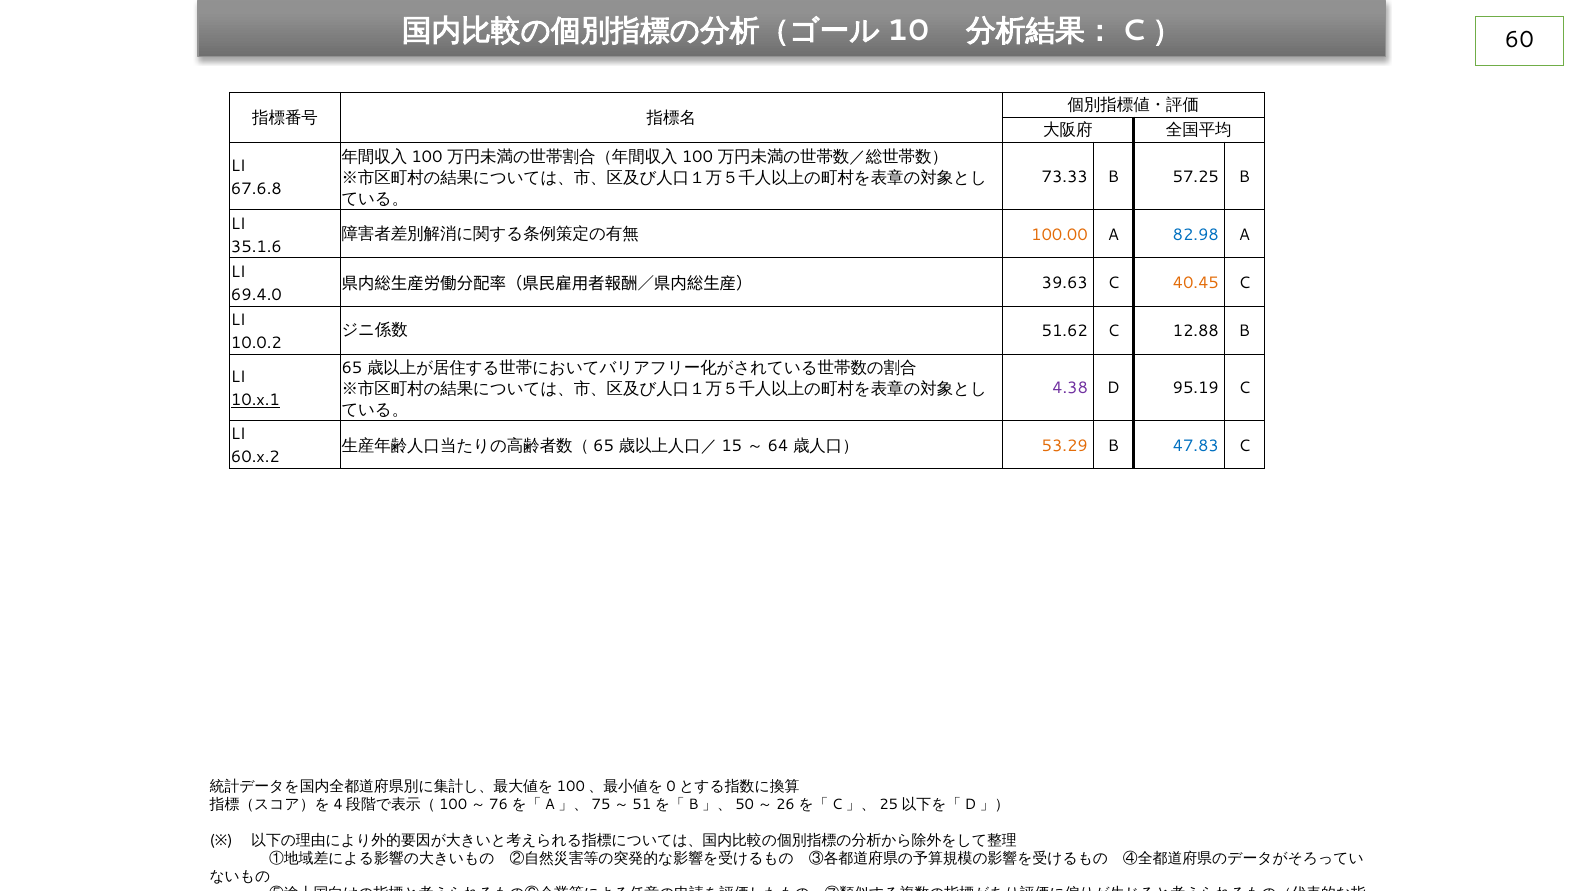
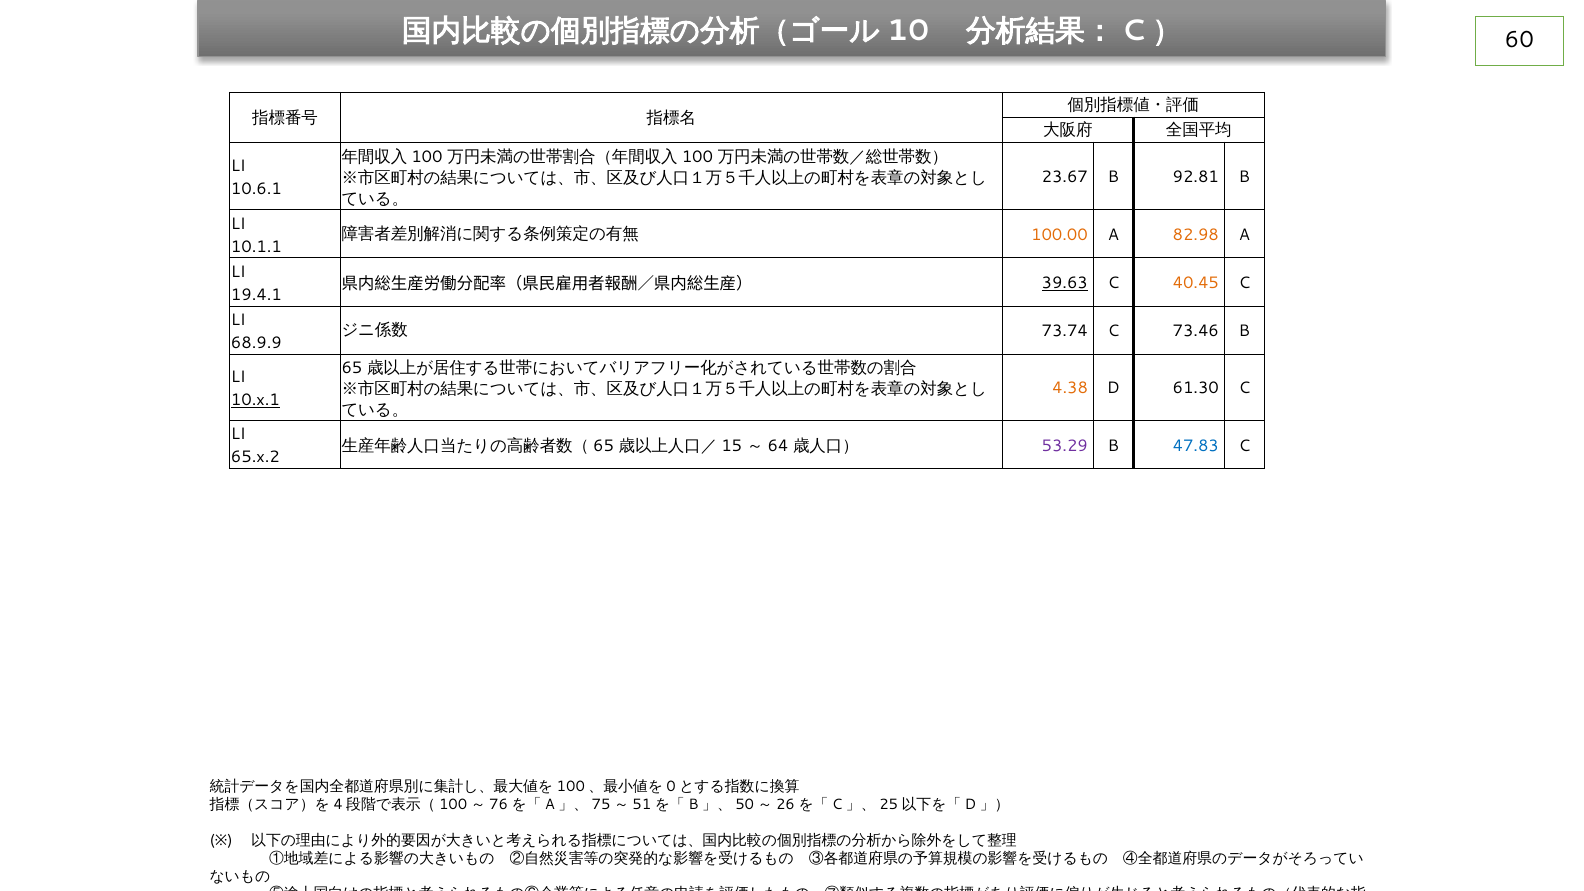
73.33: 73.33 -> 23.67
57.25: 57.25 -> 92.81
67.6.8: 67.6.8 -> 10.6.1
82.98 colour: blue -> orange
35.1.6: 35.1.6 -> 10.1.1
39.63 underline: none -> present
69.4.0: 69.4.0 -> 19.4.1
51.62: 51.62 -> 73.74
12.88: 12.88 -> 73.46
10.0.2: 10.0.2 -> 68.9.9
4.38 colour: purple -> orange
95.19: 95.19 -> 61.30
53.29 colour: orange -> purple
60.x.2: 60.x.2 -> 65.x.2
